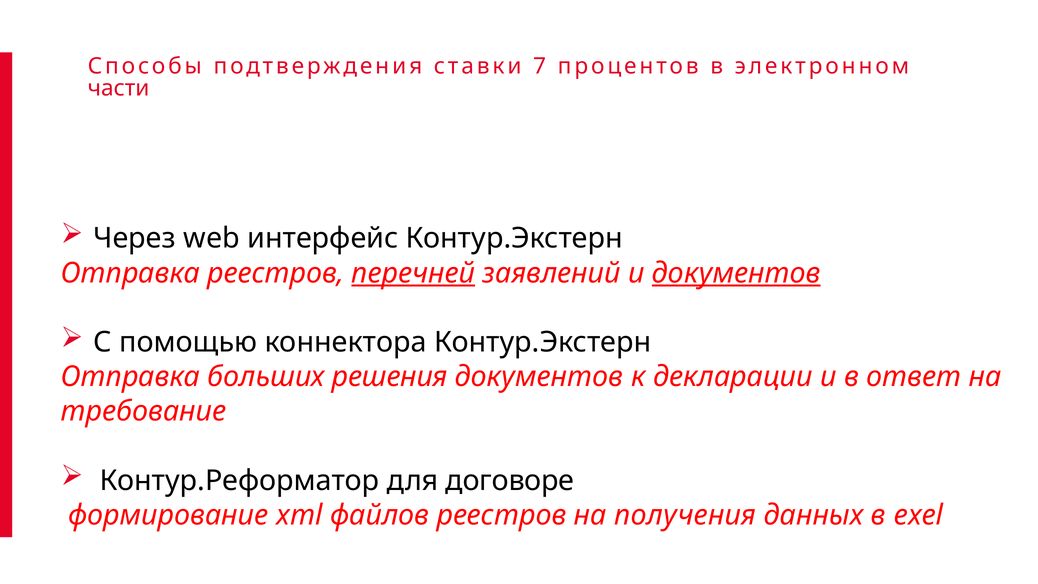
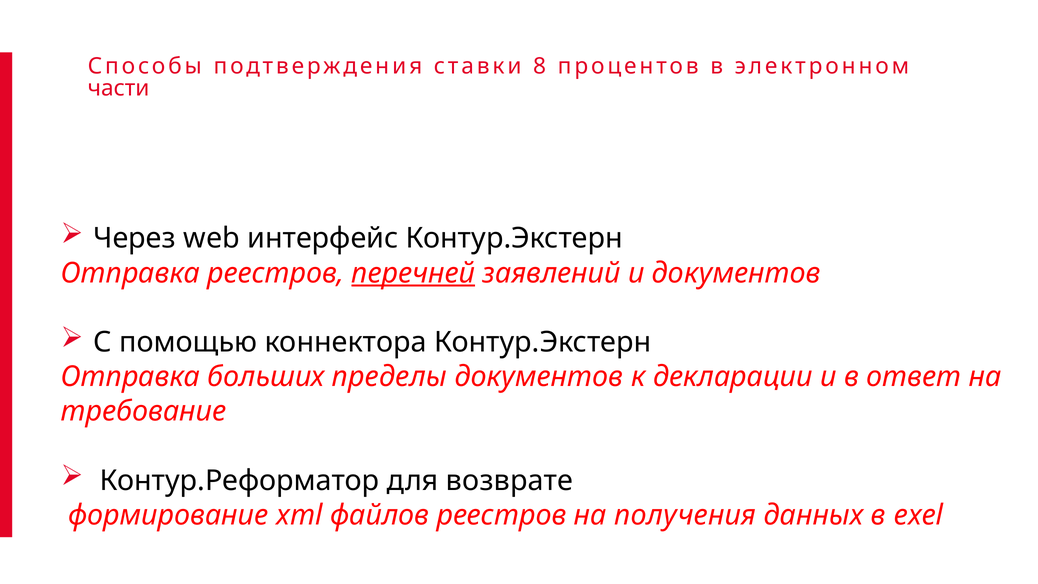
7: 7 -> 8
документов at (736, 273) underline: present -> none
решения: решения -> пределы
договоре: договоре -> возврате
